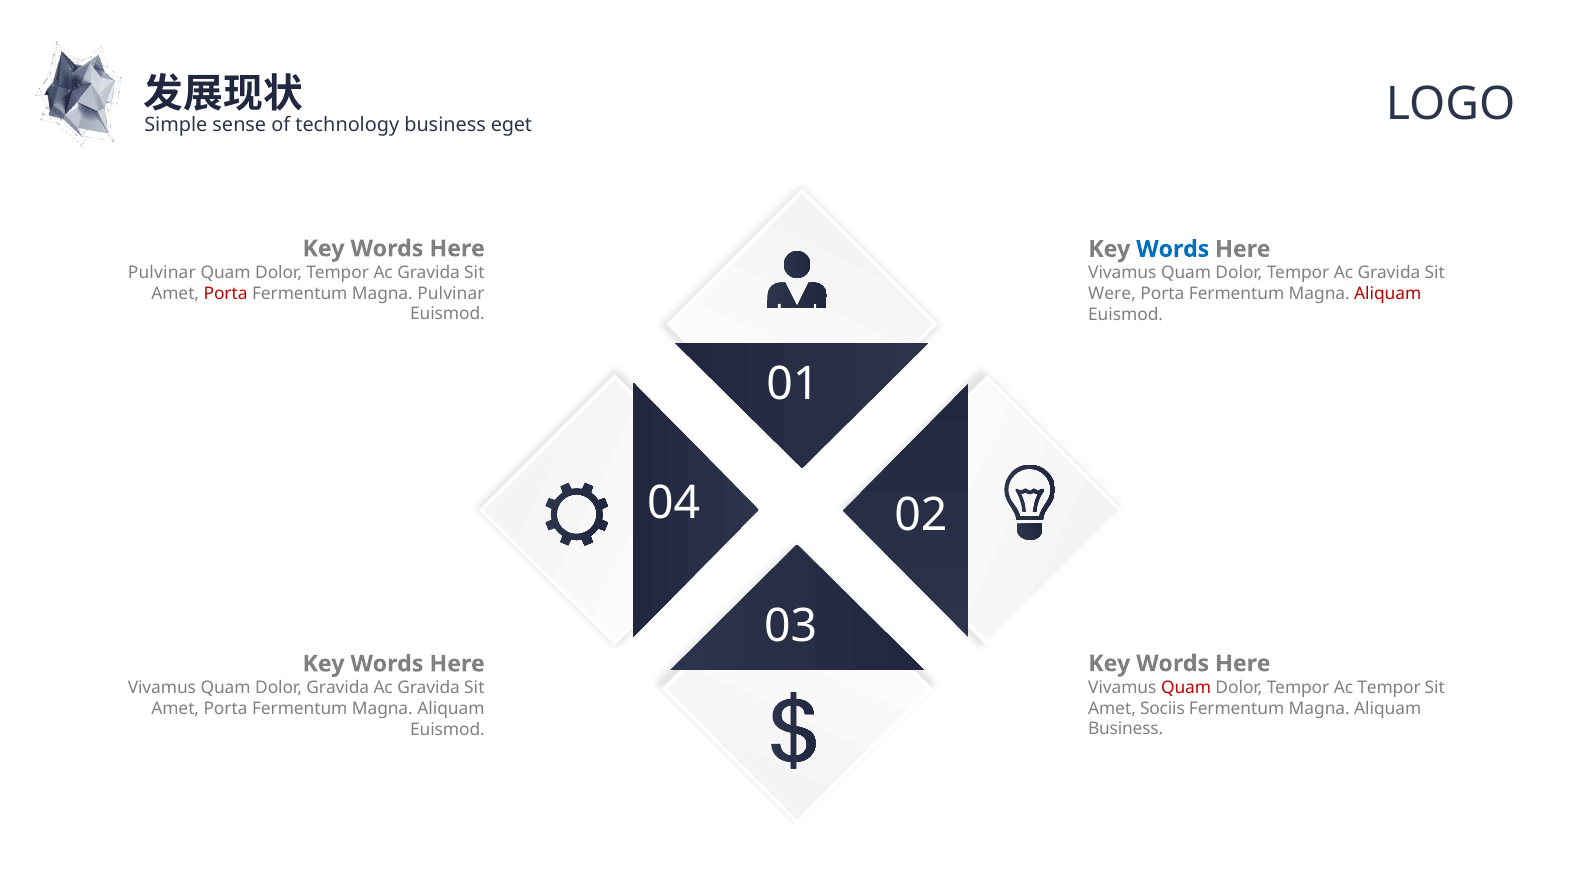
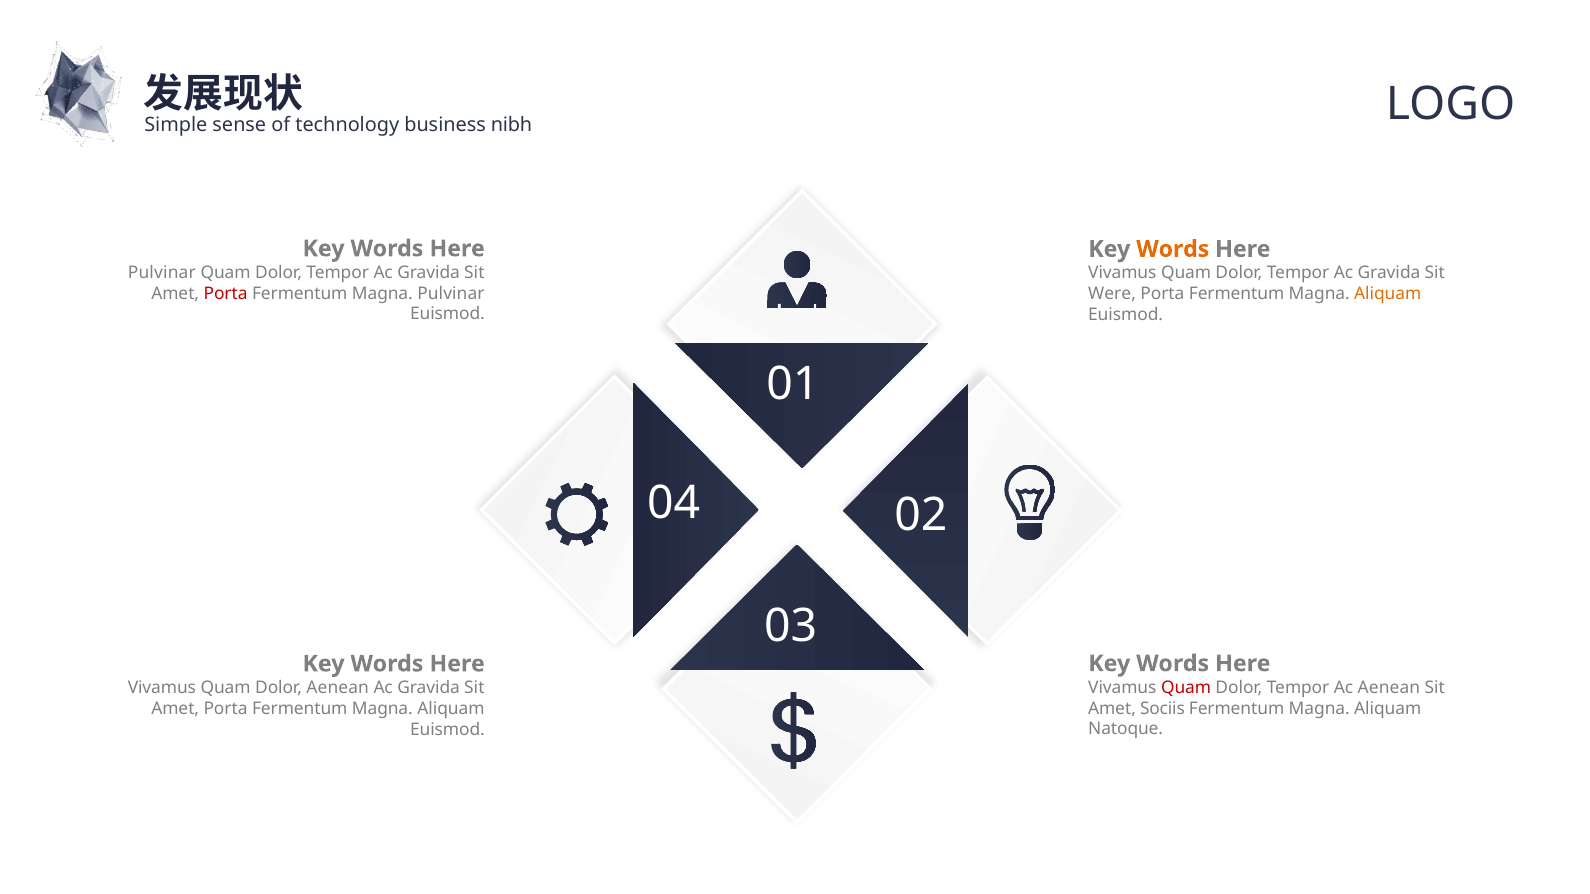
eget: eget -> nibh
Words at (1173, 249) colour: blue -> orange
Aliquam at (1388, 294) colour: red -> orange
Ac Tempor: Tempor -> Aenean
Dolor Gravida: Gravida -> Aenean
Business at (1126, 729): Business -> Natoque
